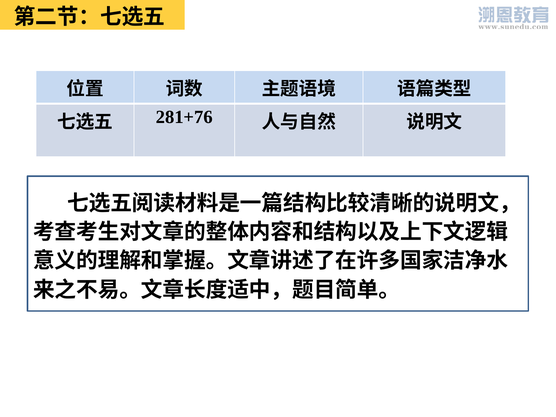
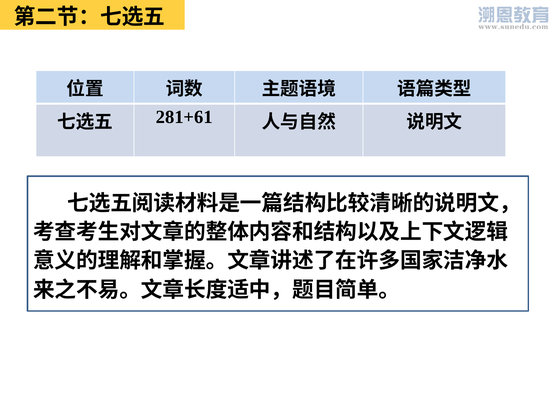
281+76: 281+76 -> 281+61
